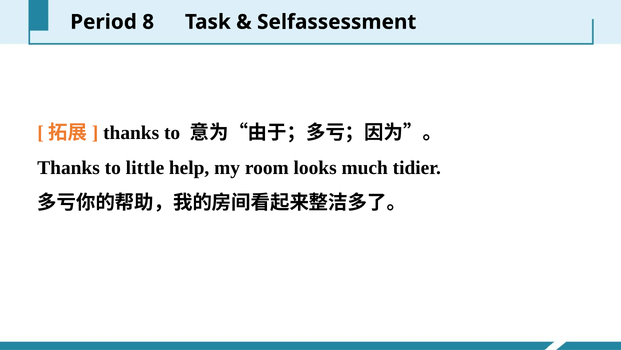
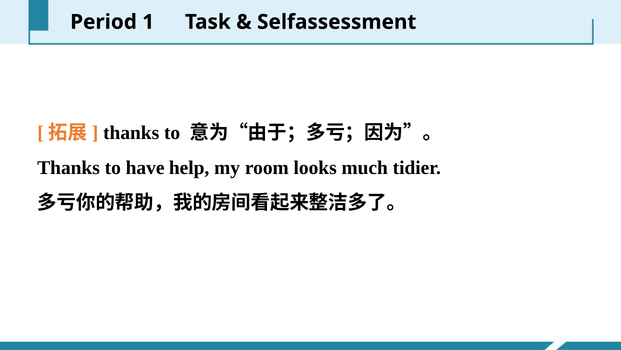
8: 8 -> 1
little: little -> have
